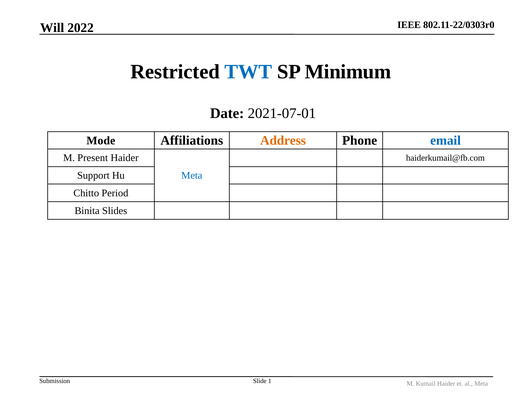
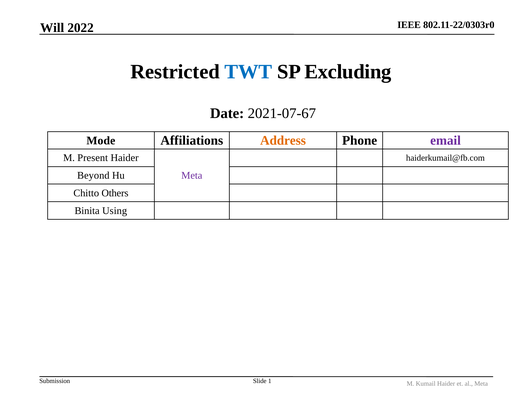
Minimum: Minimum -> Excluding
2021-07-01: 2021-07-01 -> 2021-07-67
email colour: blue -> purple
Support: Support -> Beyond
Meta at (192, 175) colour: blue -> purple
Period: Period -> Others
Slides: Slides -> Using
